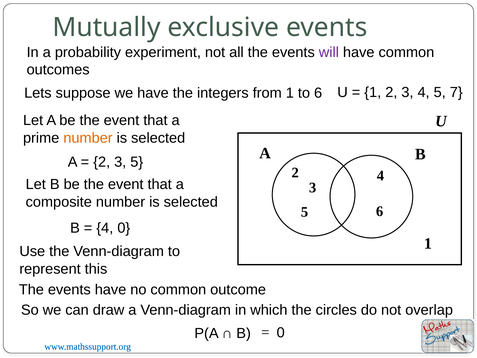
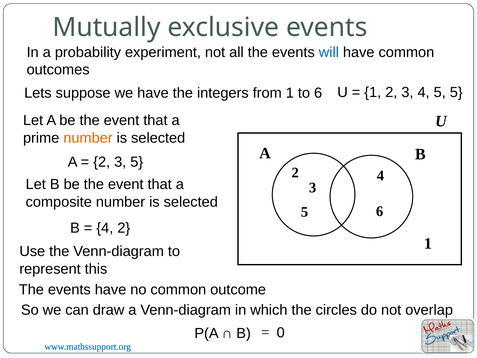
will colour: purple -> blue
5 7: 7 -> 5
0 at (124, 228): 0 -> 2
